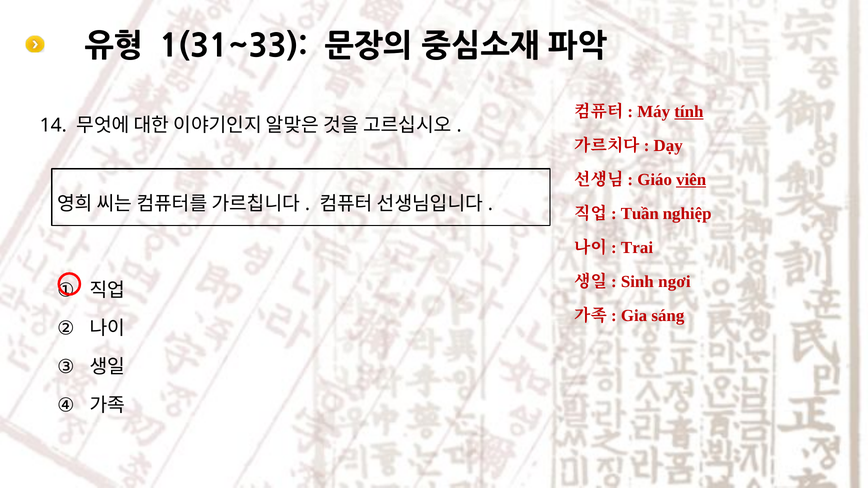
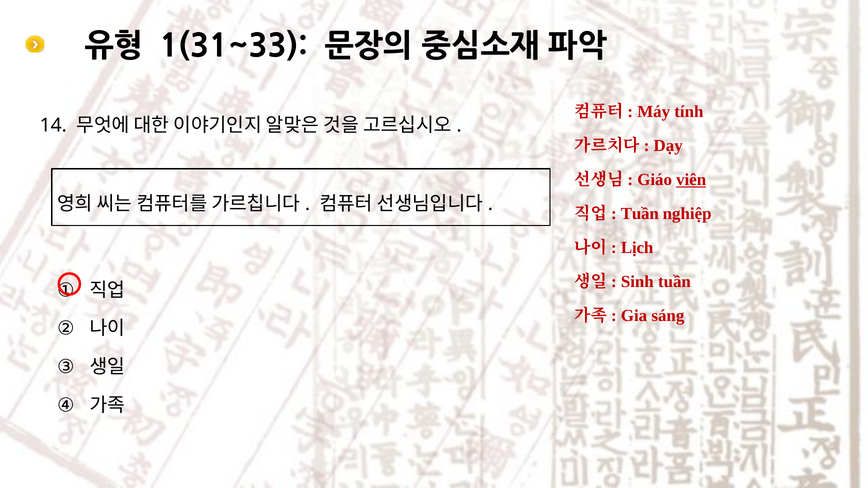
tính underline: present -> none
Trai: Trai -> Lịch
Sinh ngơi: ngơi -> tuần
